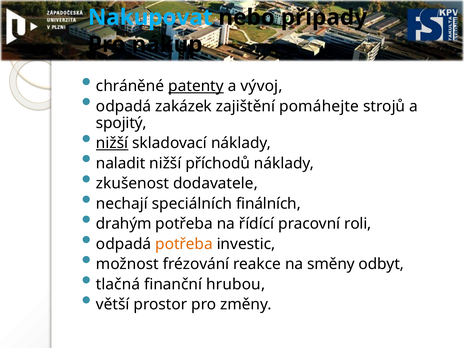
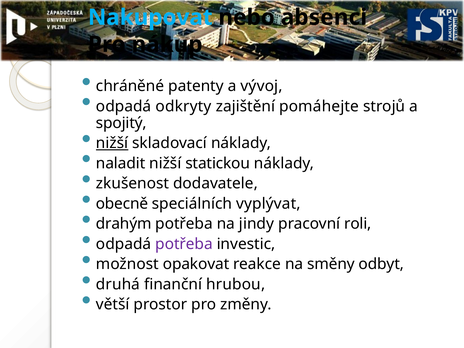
případy: případy -> absenci
patenty underline: present -> none
zakázek: zakázek -> odkryty
příchodů: příchodů -> statickou
nechají: nechají -> obecně
finálních: finálních -> vyplývat
řídící: řídící -> jindy
potřeba at (184, 244) colour: orange -> purple
frézování: frézování -> opakovat
tlačná: tlačná -> druhá
